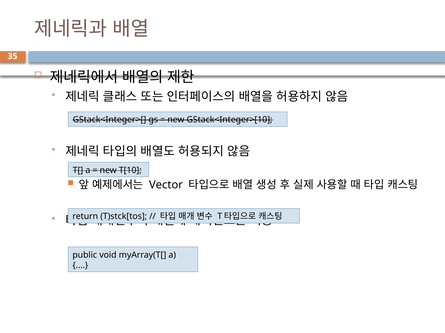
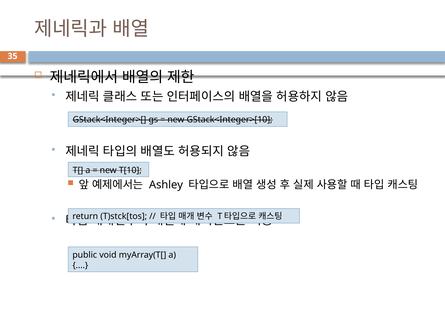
Vector: Vector -> Ashley
